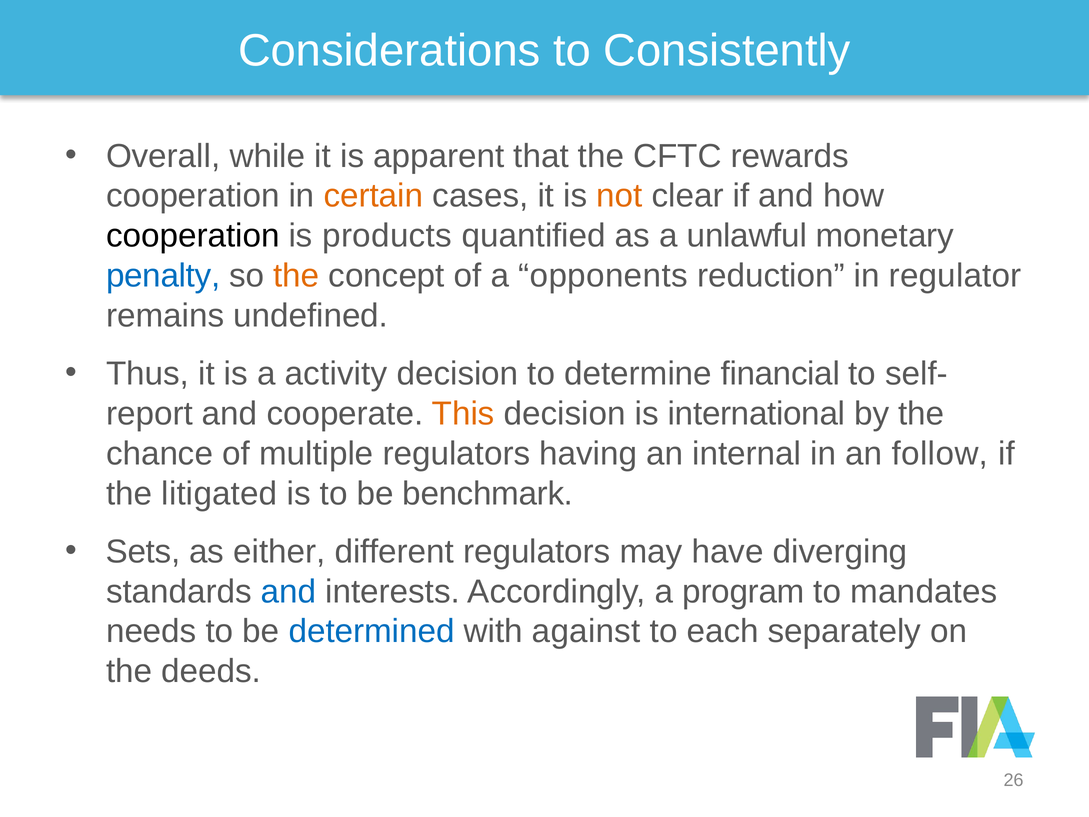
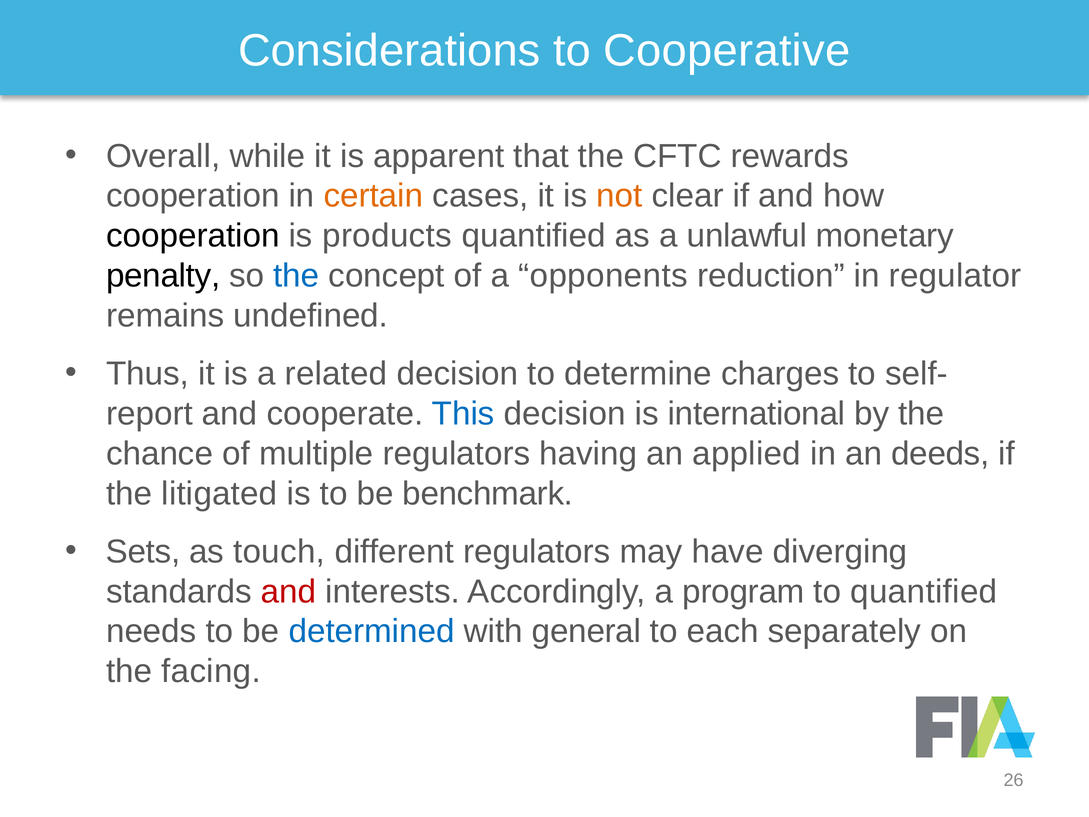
Consistently: Consistently -> Cooperative
penalty colour: blue -> black
the at (296, 276) colour: orange -> blue
activity: activity -> related
financial: financial -> charges
This colour: orange -> blue
internal: internal -> applied
follow: follow -> deeds
either: either -> touch
and at (289, 591) colour: blue -> red
to mandates: mandates -> quantified
against: against -> general
deeds: deeds -> facing
